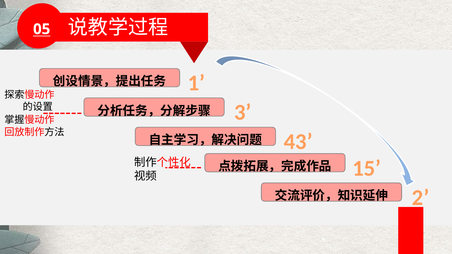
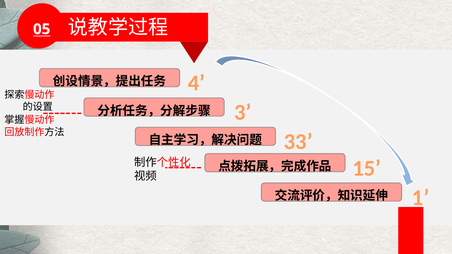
1: 1 -> 4
43: 43 -> 33
2: 2 -> 1
